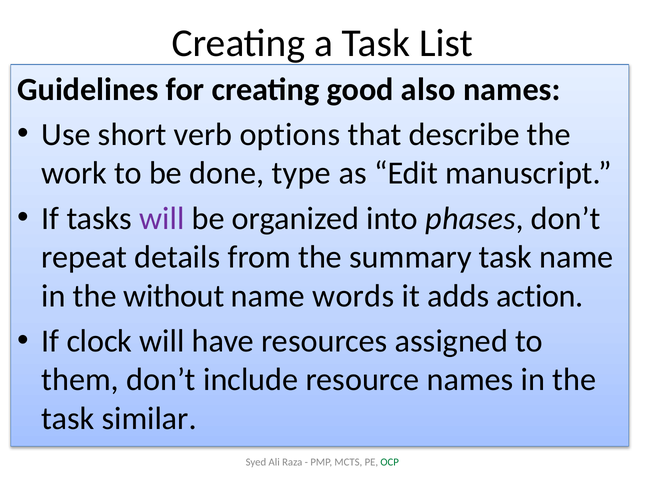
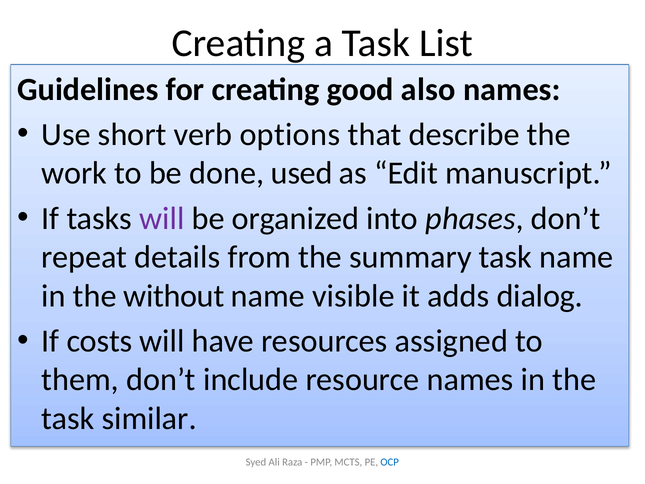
type: type -> used
words: words -> visible
action: action -> dialog
clock: clock -> costs
OCP colour: green -> blue
